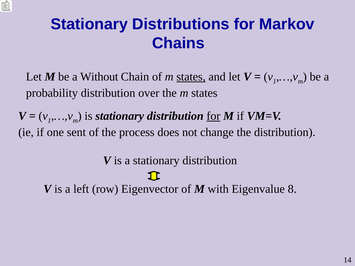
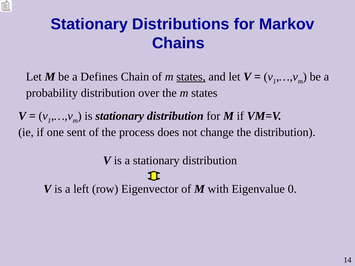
Without: Without -> Defines
for at (213, 116) underline: present -> none
8: 8 -> 0
